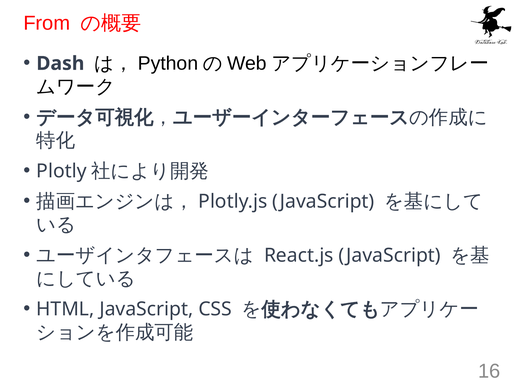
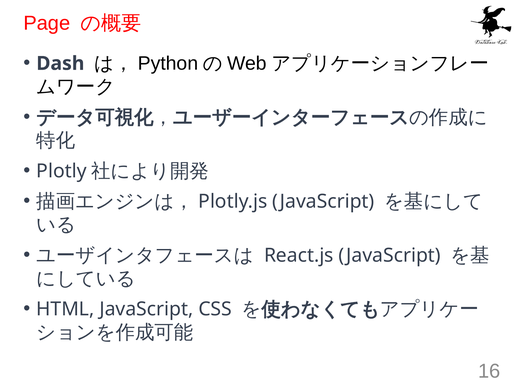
From: From -> Page
